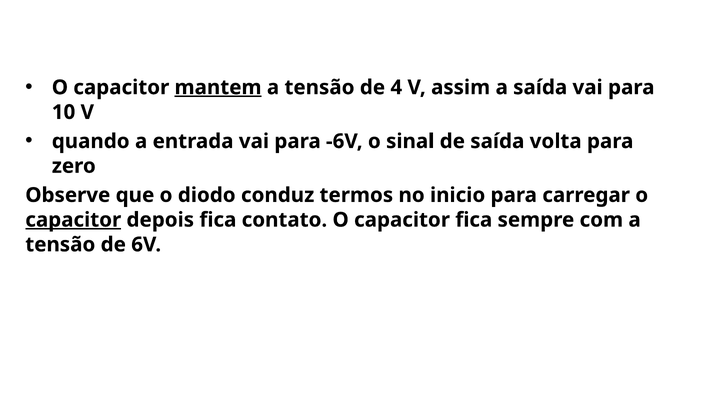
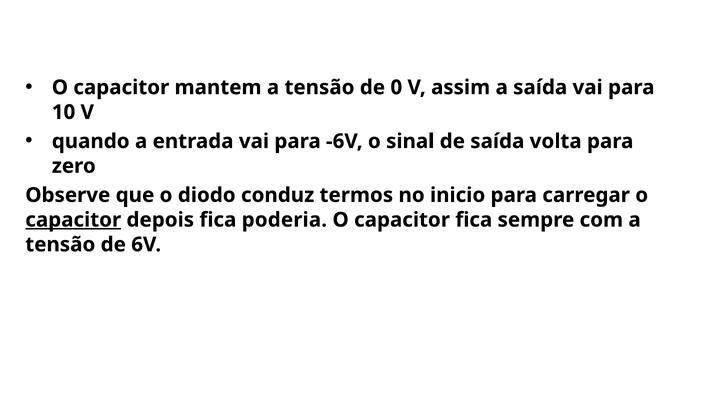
mantem underline: present -> none
4: 4 -> 0
contato: contato -> poderia
